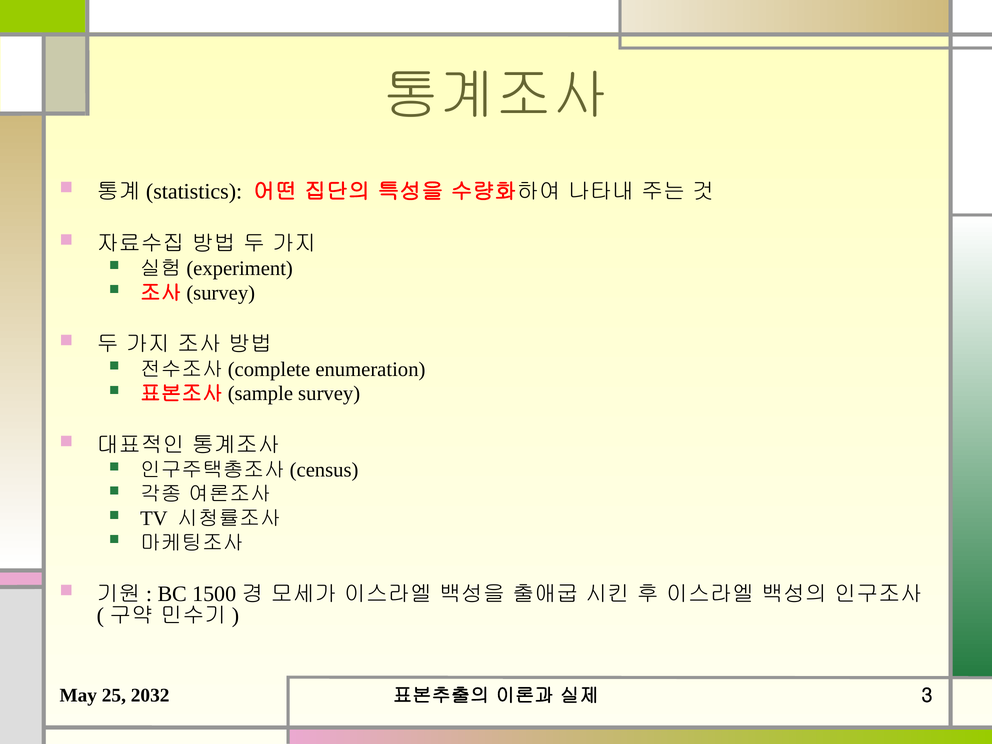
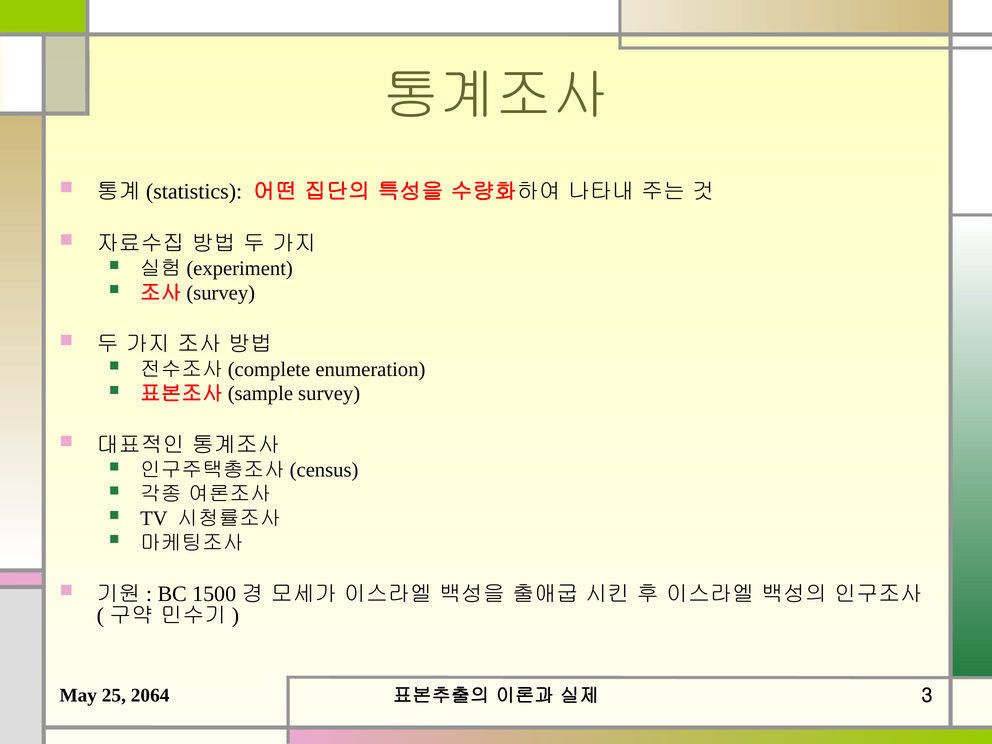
2032: 2032 -> 2064
